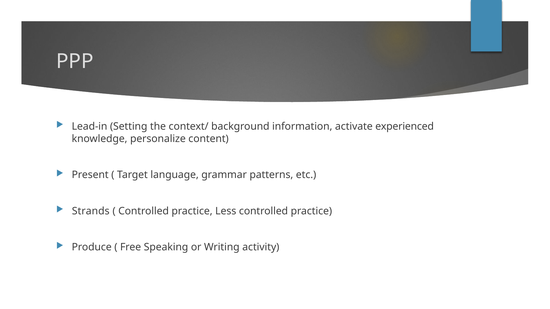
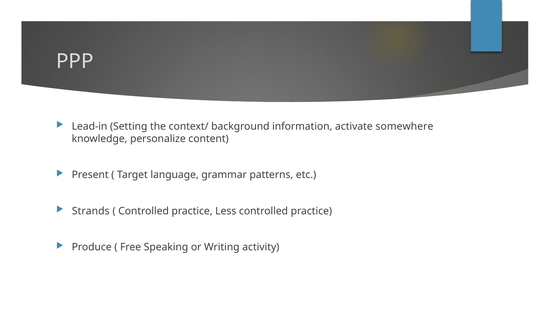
experienced: experienced -> somewhere
